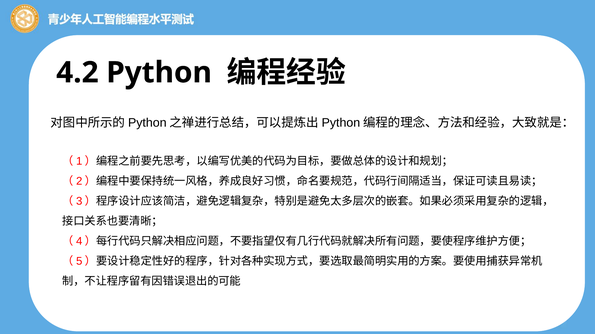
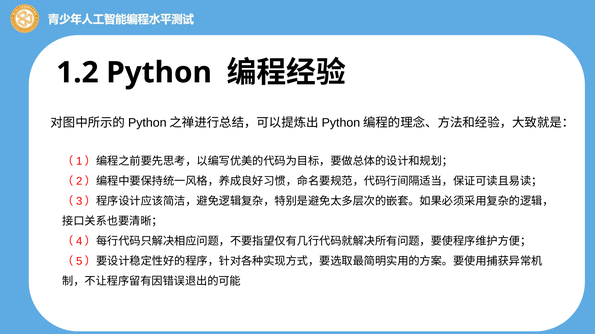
4.2: 4.2 -> 1.2
